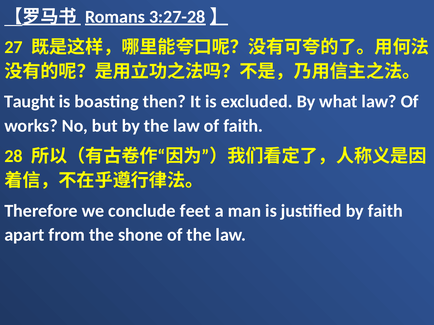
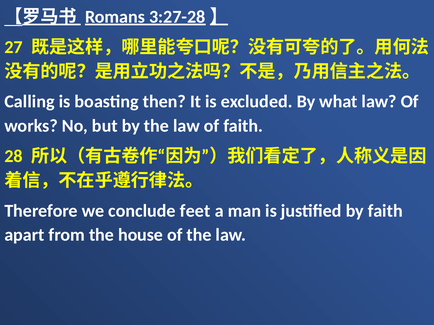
Taught: Taught -> Calling
shone: shone -> house
